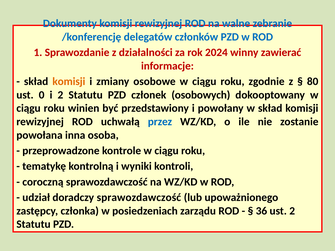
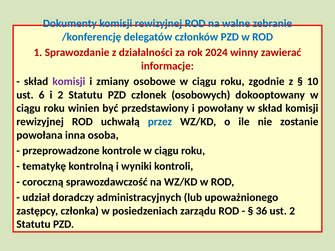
komisji at (69, 82) colour: orange -> purple
80: 80 -> 10
0: 0 -> 6
doradczy sprawozdawczość: sprawozdawczość -> administracyjnych
